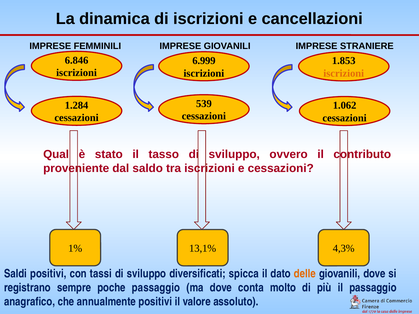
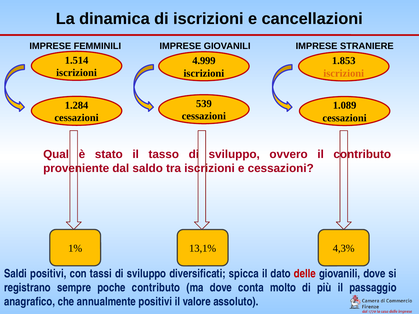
6.846: 6.846 -> 1.514
6.999: 6.999 -> 4.999
1.062: 1.062 -> 1.089
delle colour: orange -> red
poche passaggio: passaggio -> contributo
